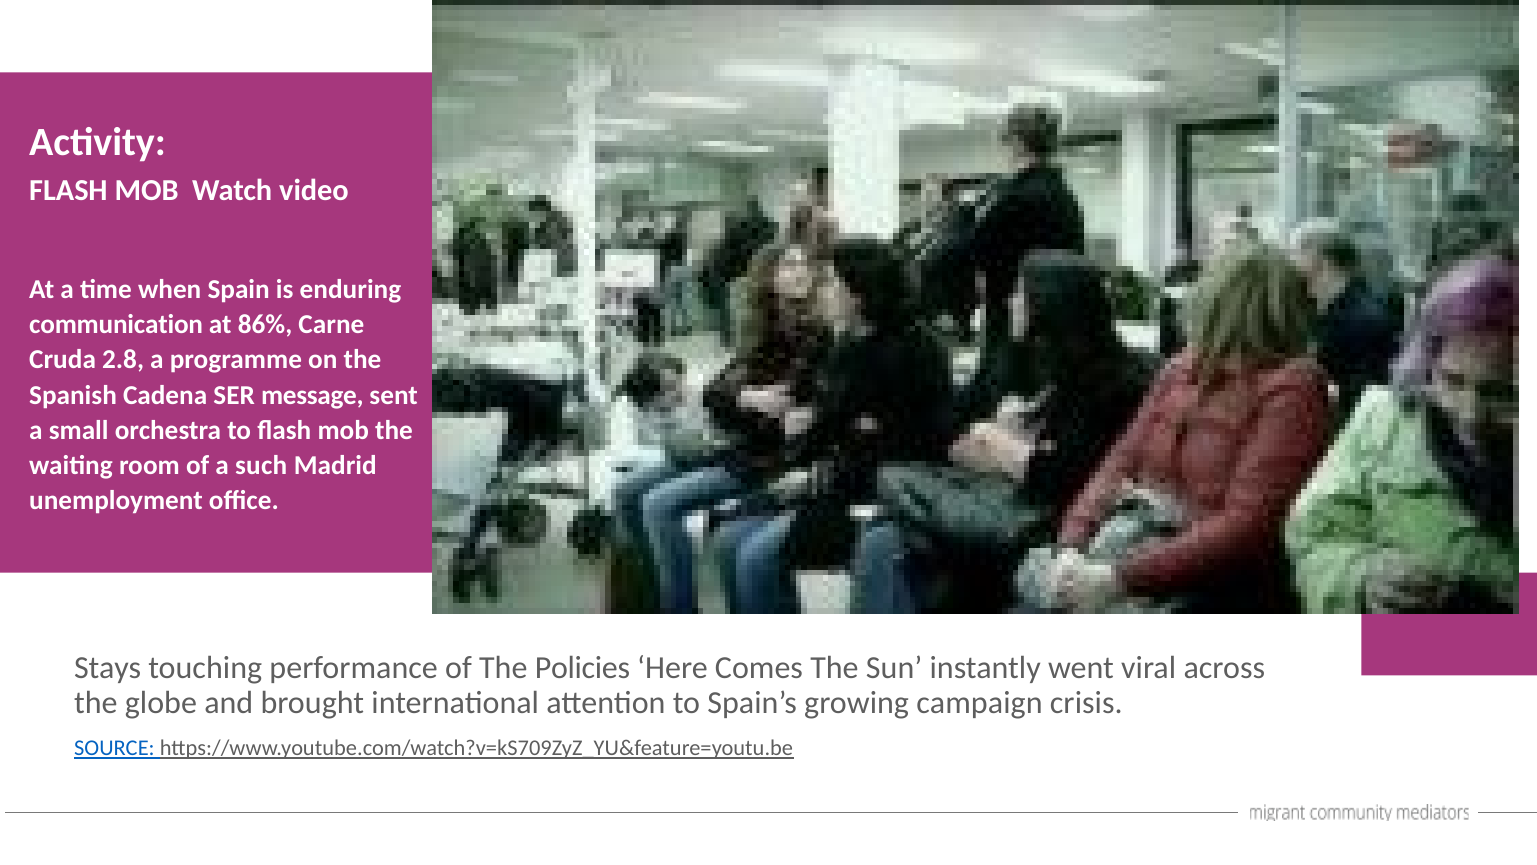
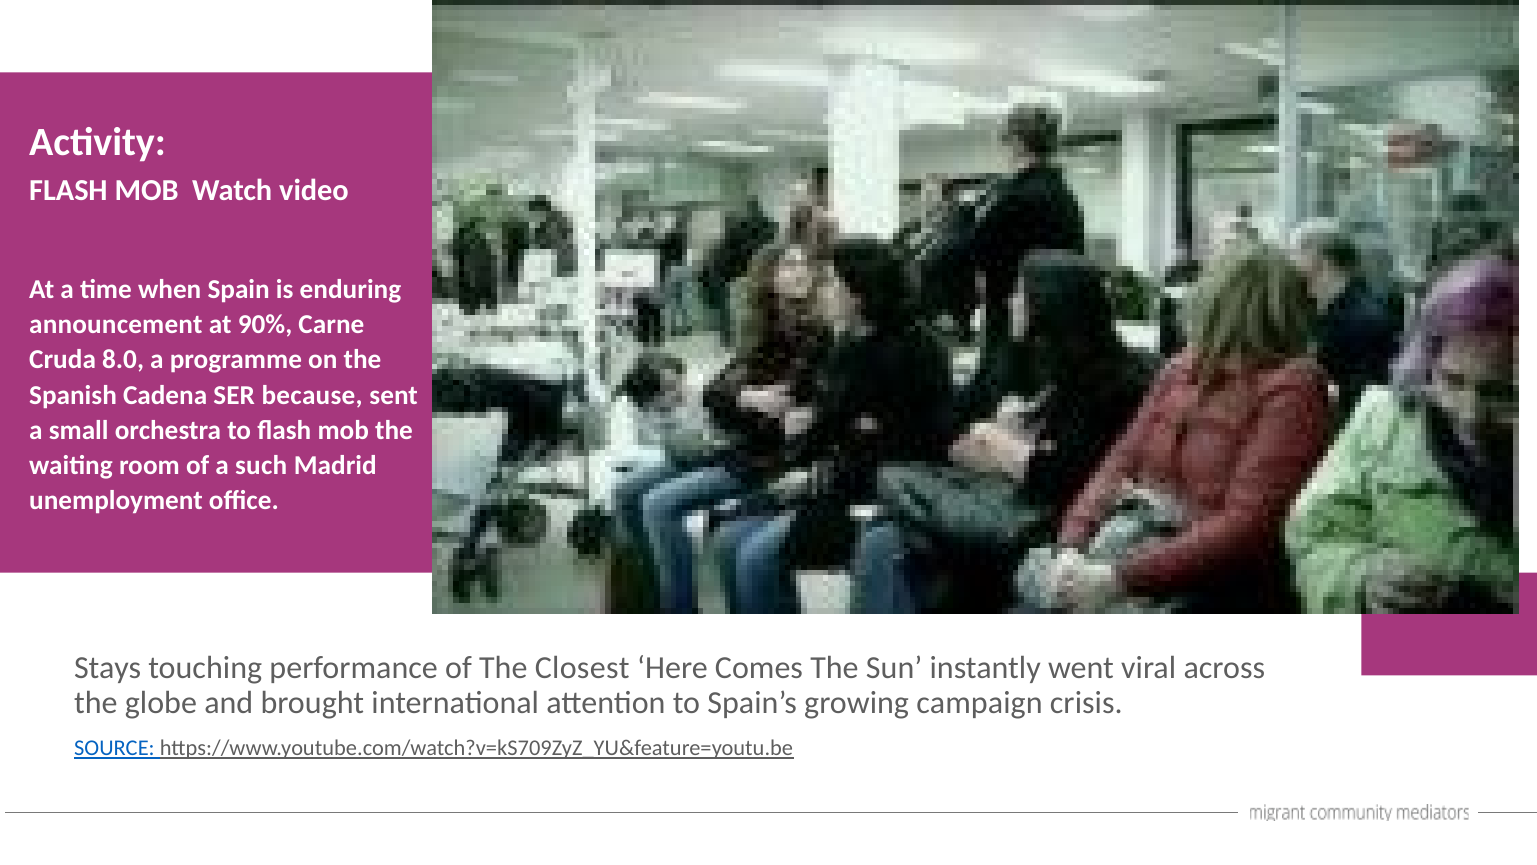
communication: communication -> announcement
86%: 86% -> 90%
2.8: 2.8 -> 8.0
message: message -> because
Policies: Policies -> Closest
